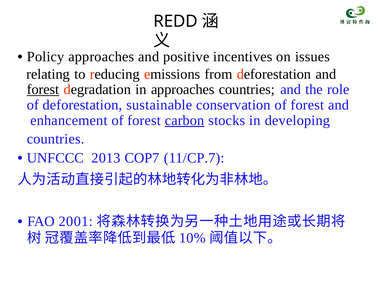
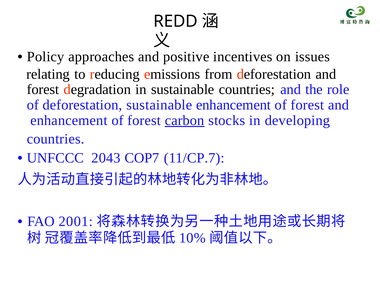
forest at (43, 90) underline: present -> none
in approaches: approaches -> sustainable
sustainable conservation: conservation -> enhancement
2013: 2013 -> 2043
